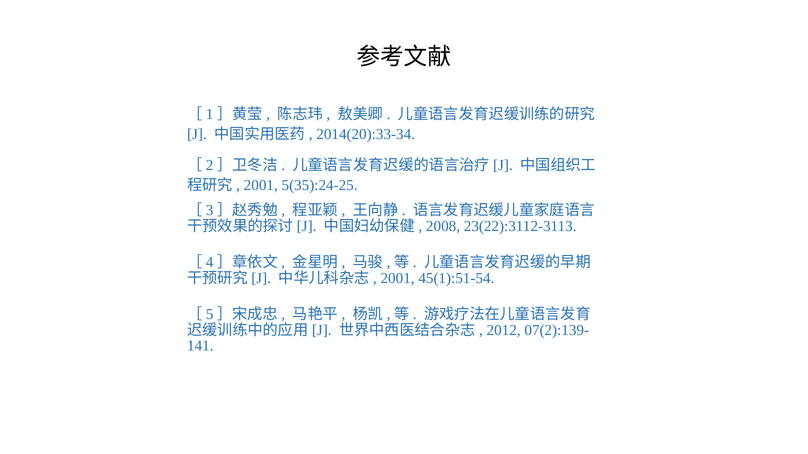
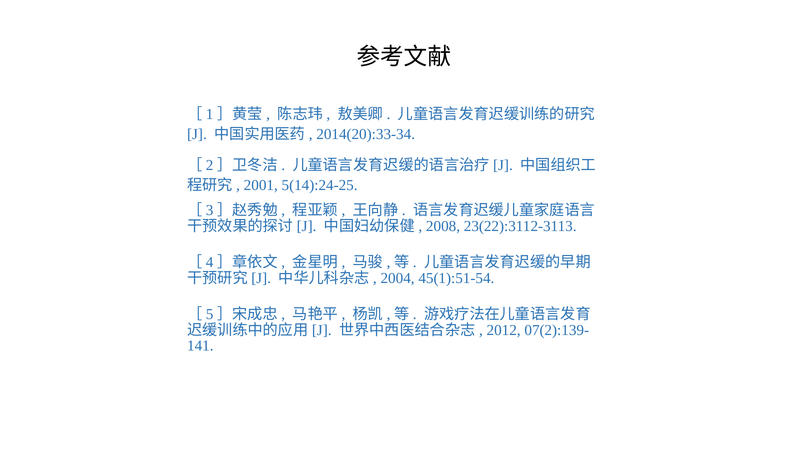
5(35):24-25: 5(35):24-25 -> 5(14):24-25
2001 at (398, 278): 2001 -> 2004
